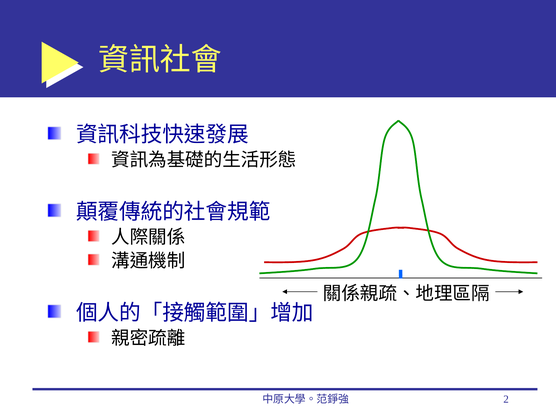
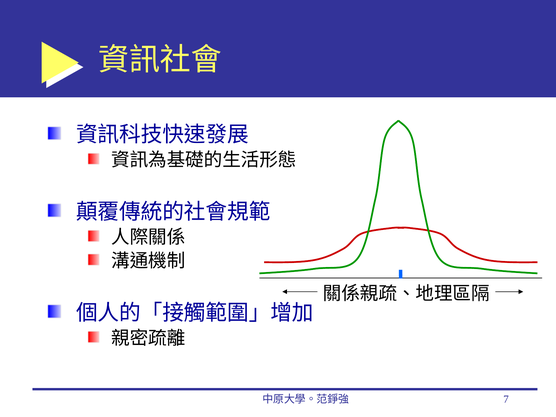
2: 2 -> 7
